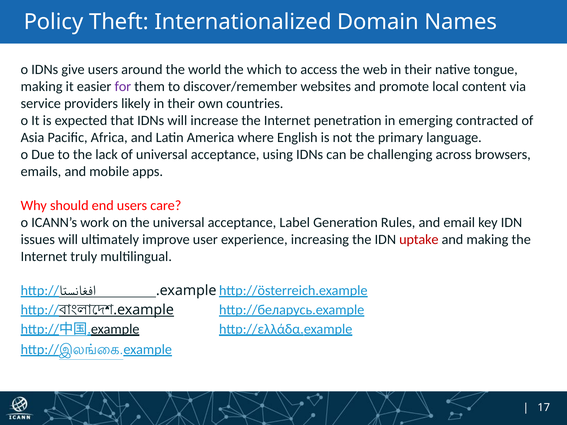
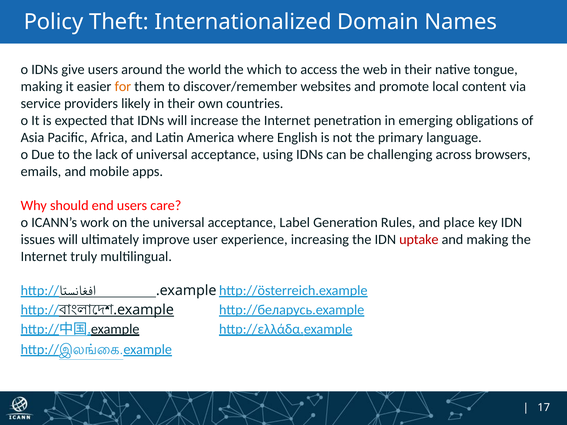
for colour: purple -> orange
contracted: contracted -> obligations
email: email -> place
